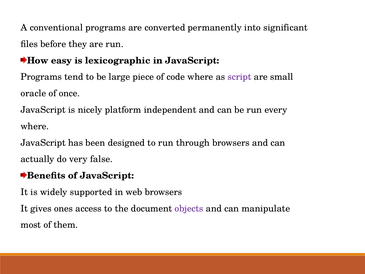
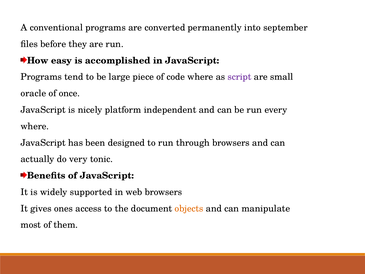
significant: significant -> september
lexicographic: lexicographic -> accomplished
false: false -> tonic
objects colour: purple -> orange
